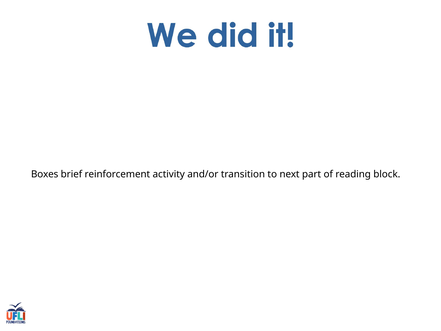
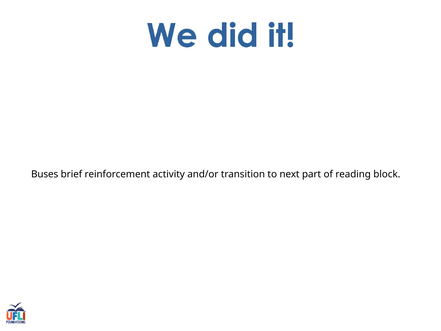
Boxes: Boxes -> Buses
